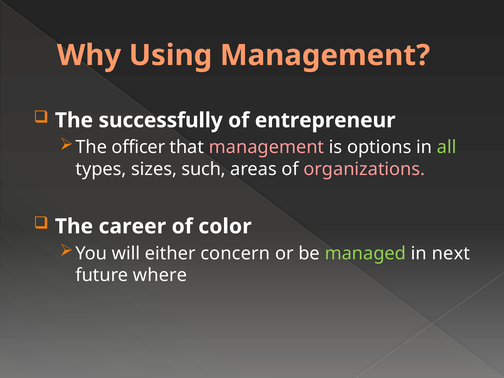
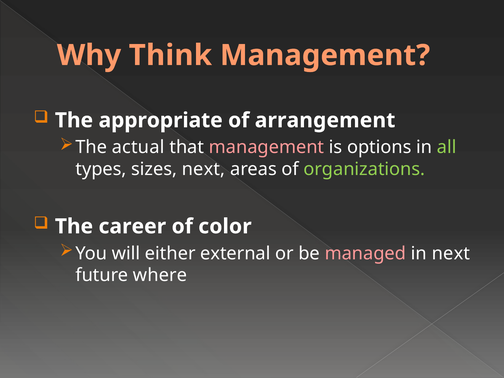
Using: Using -> Think
successfully: successfully -> appropriate
entrepreneur: entrepreneur -> arrangement
officer: officer -> actual
sizes such: such -> next
organizations colour: pink -> light green
concern: concern -> external
managed colour: light green -> pink
